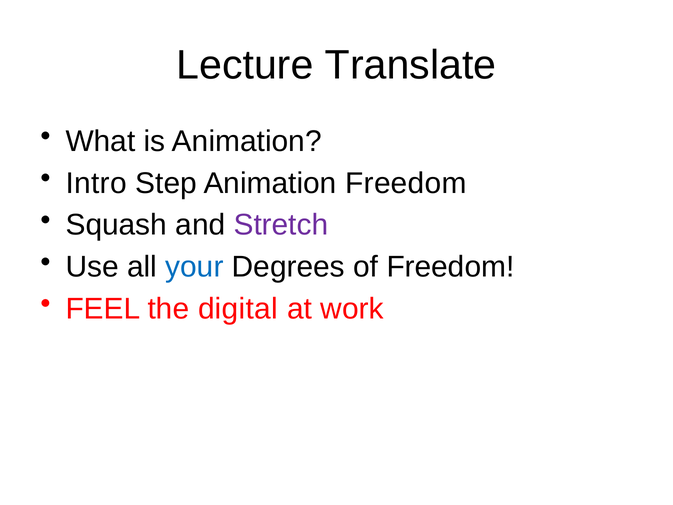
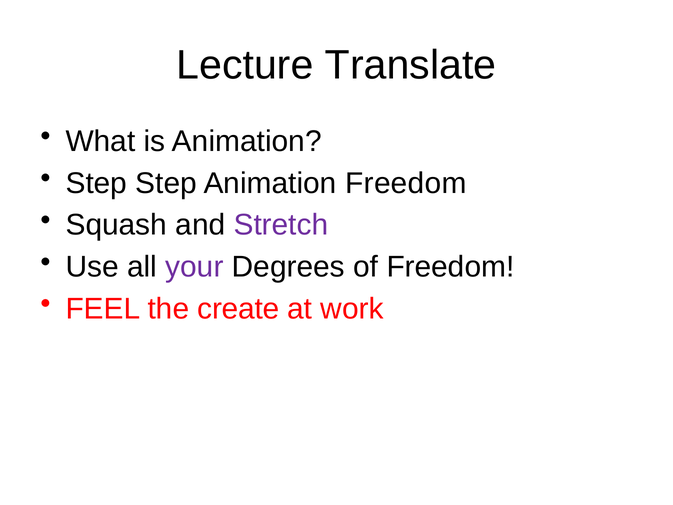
Intro at (96, 183): Intro -> Step
your colour: blue -> purple
digital: digital -> create
